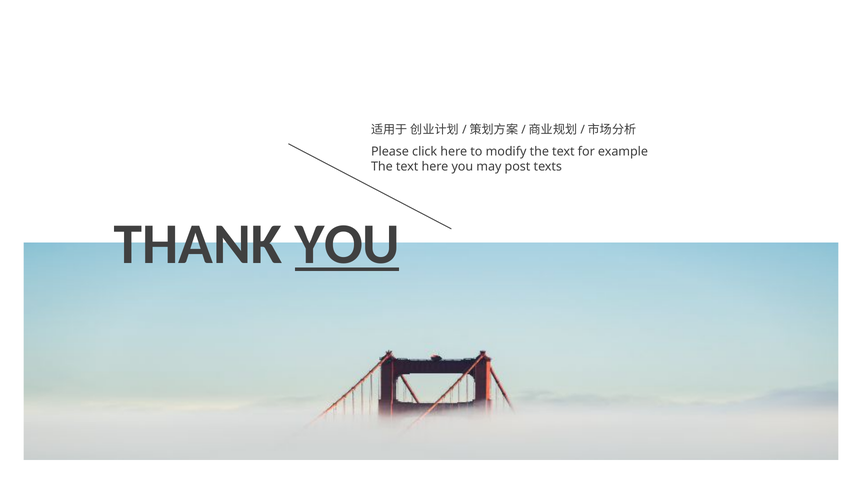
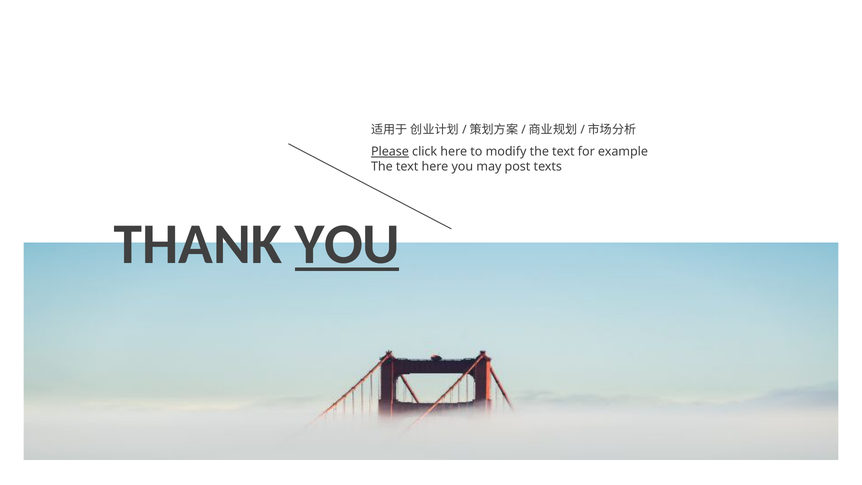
Please underline: none -> present
